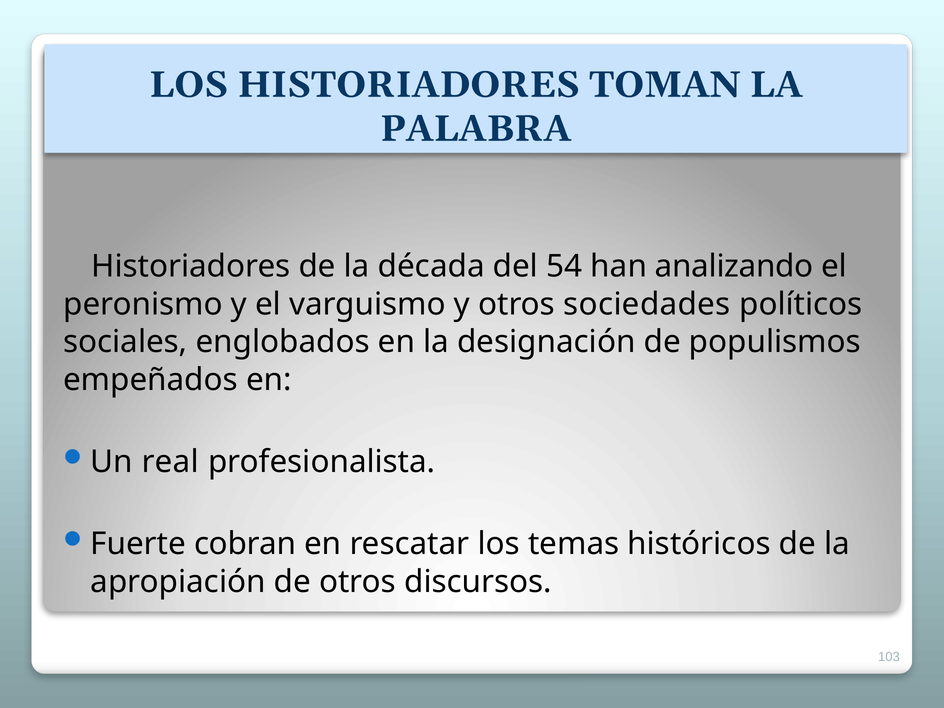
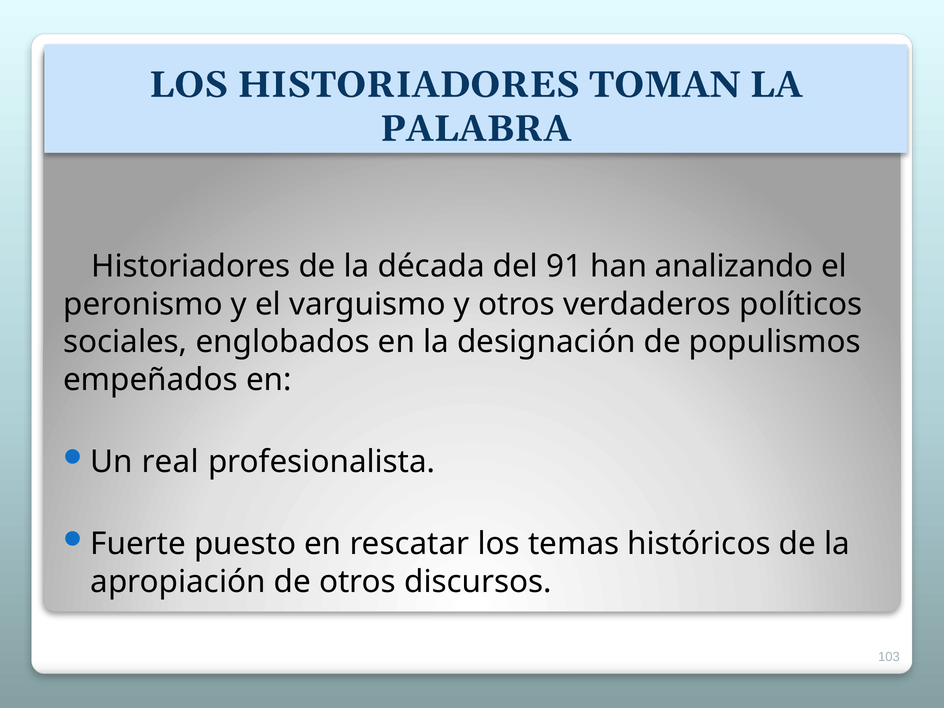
54: 54 -> 91
sociedades: sociedades -> verdaderos
cobran: cobran -> puesto
